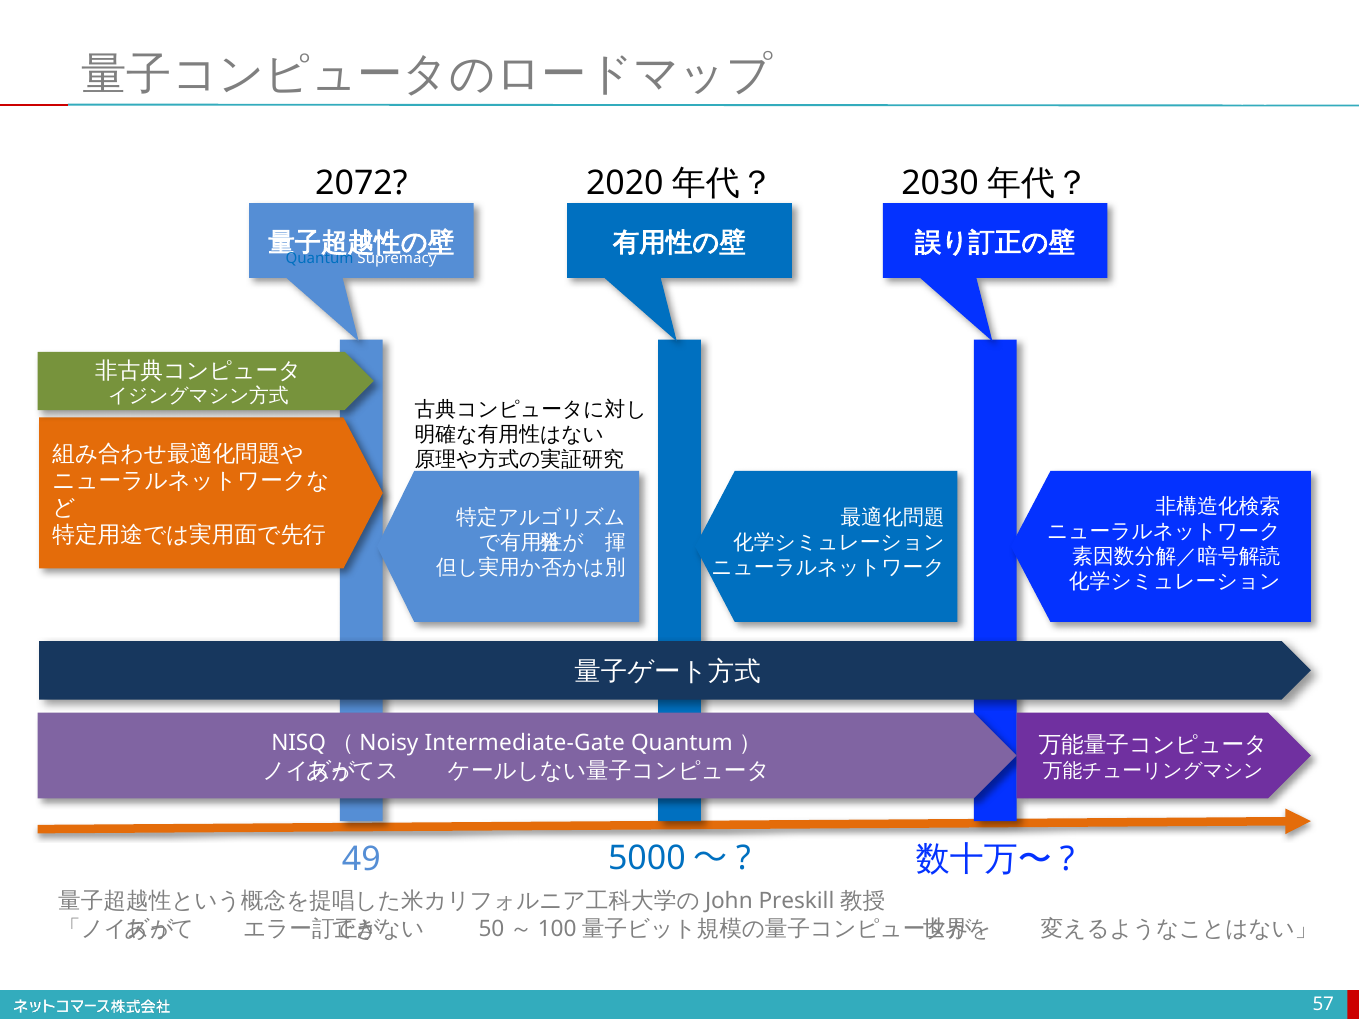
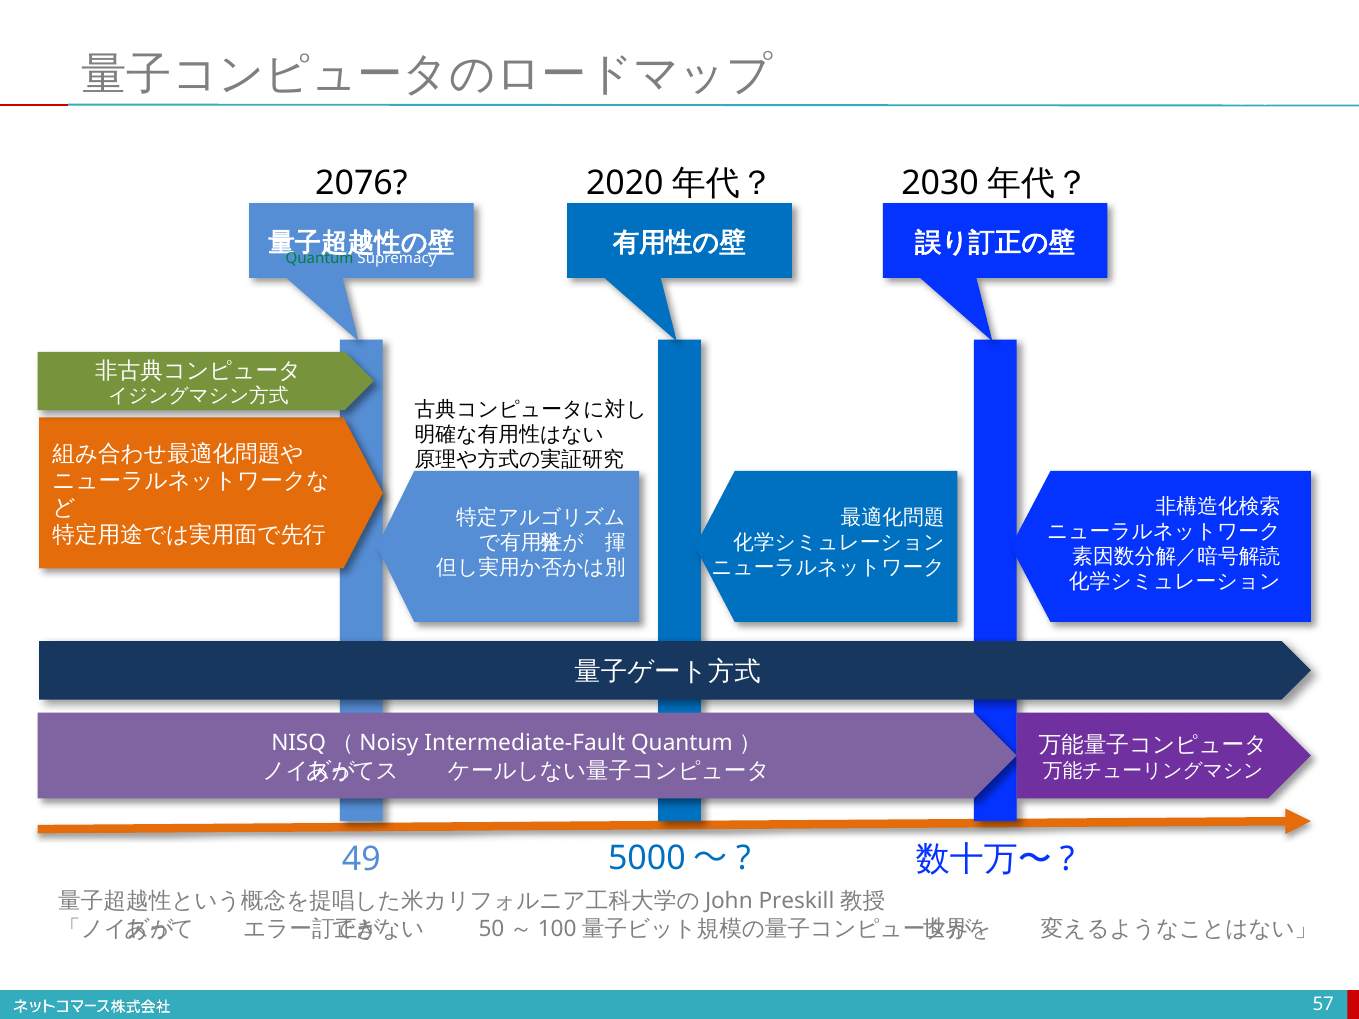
2072: 2072 -> 2076
Quantum at (320, 259) colour: blue -> green
Intermediate-Gate: Intermediate-Gate -> Intermediate-Fault
